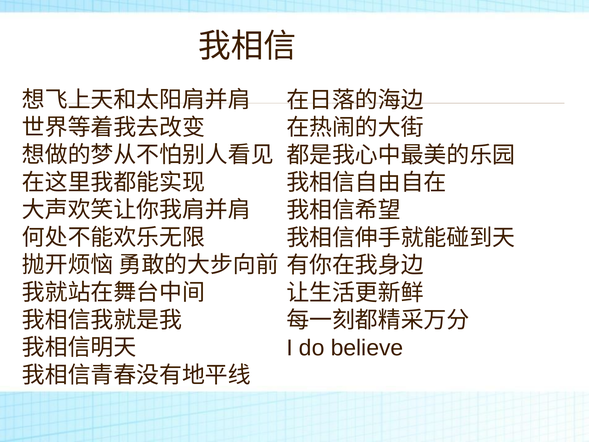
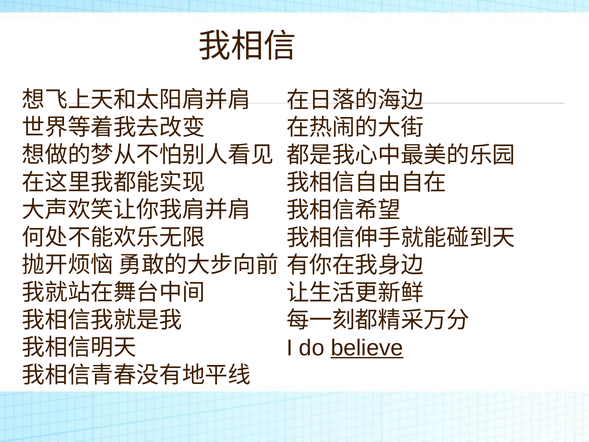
believe underline: none -> present
